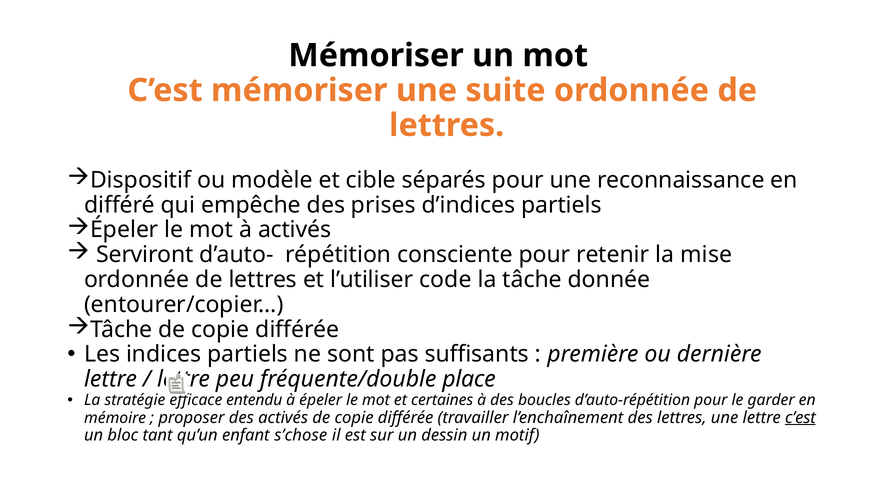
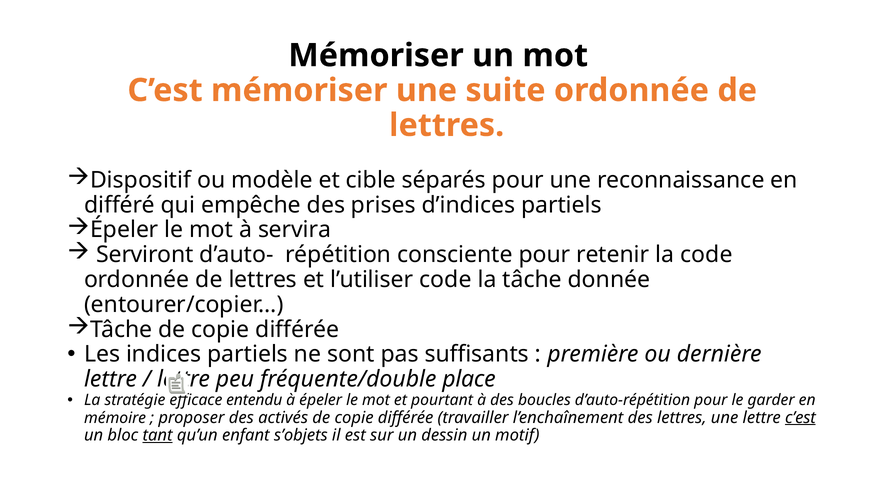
à activés: activés -> servira
la mise: mise -> code
certaines: certaines -> pourtant
tant underline: none -> present
s’chose: s’chose -> s’objets
